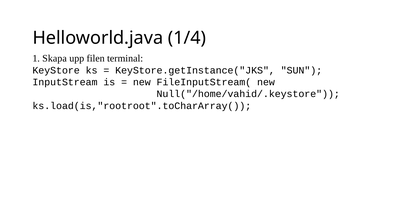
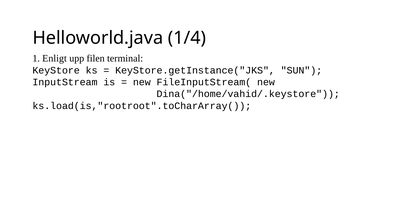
Skapa: Skapa -> Enligt
Null("/home/vahid/.keystore: Null("/home/vahid/.keystore -> Dina("/home/vahid/.keystore
